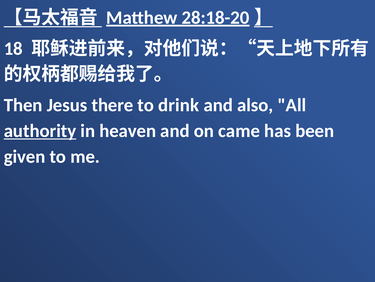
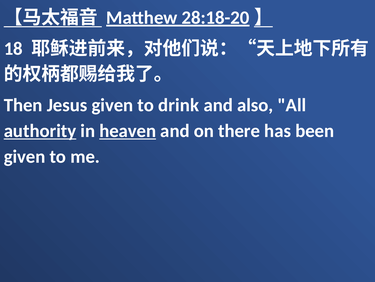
Jesus there: there -> given
heaven underline: none -> present
came: came -> there
